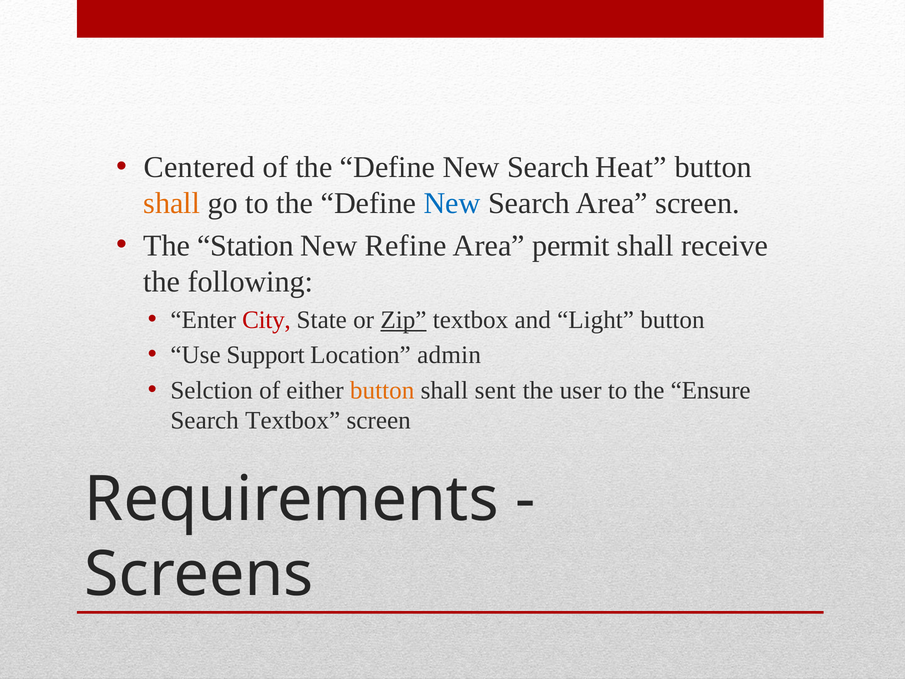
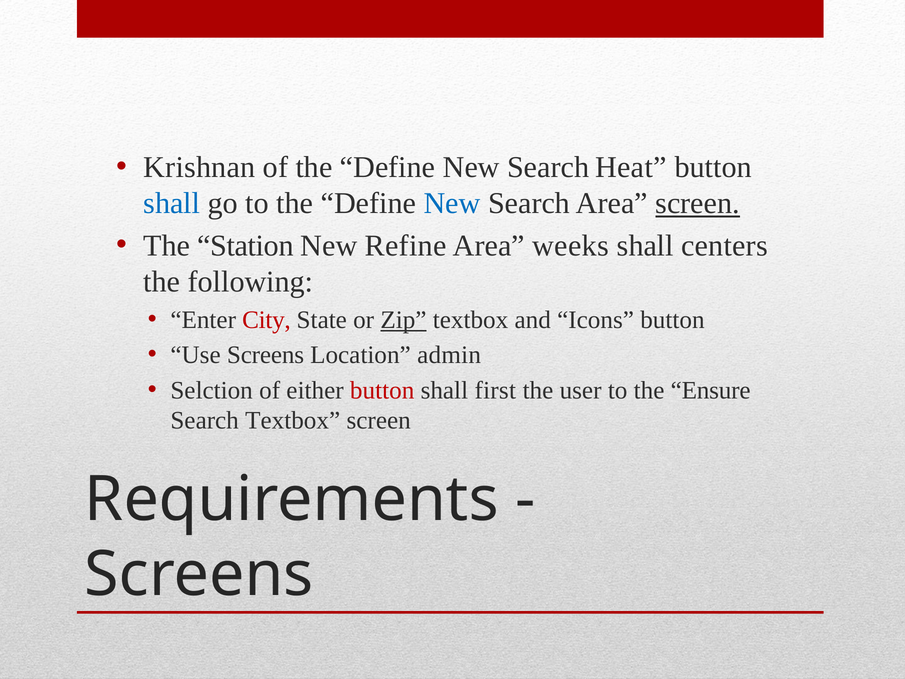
Centered: Centered -> Krishnan
shall at (172, 203) colour: orange -> blue
screen at (698, 203) underline: none -> present
permit: permit -> weeks
receive: receive -> centers
Light: Light -> Icons
Use Support: Support -> Screens
button at (382, 390) colour: orange -> red
sent: sent -> first
